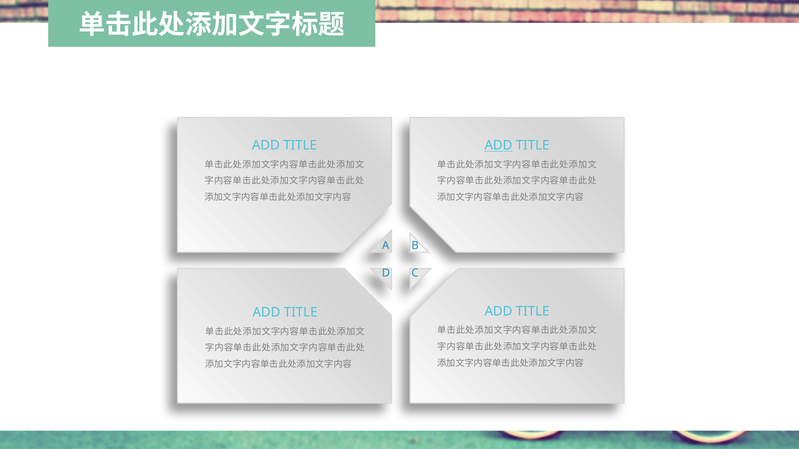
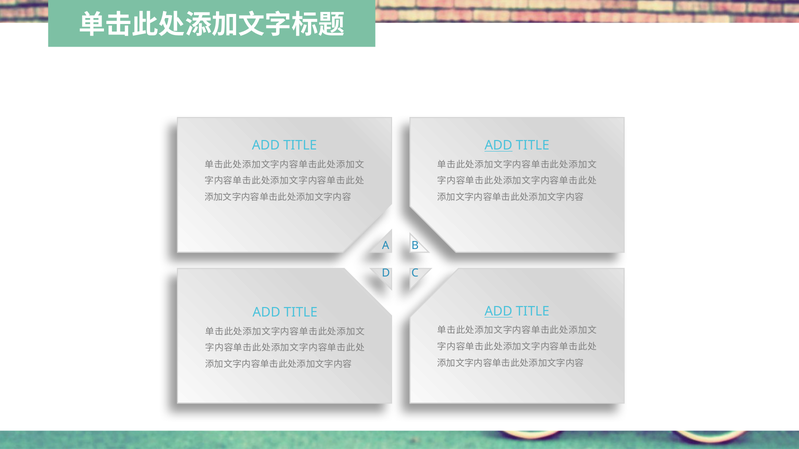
ADD at (498, 312) underline: none -> present
